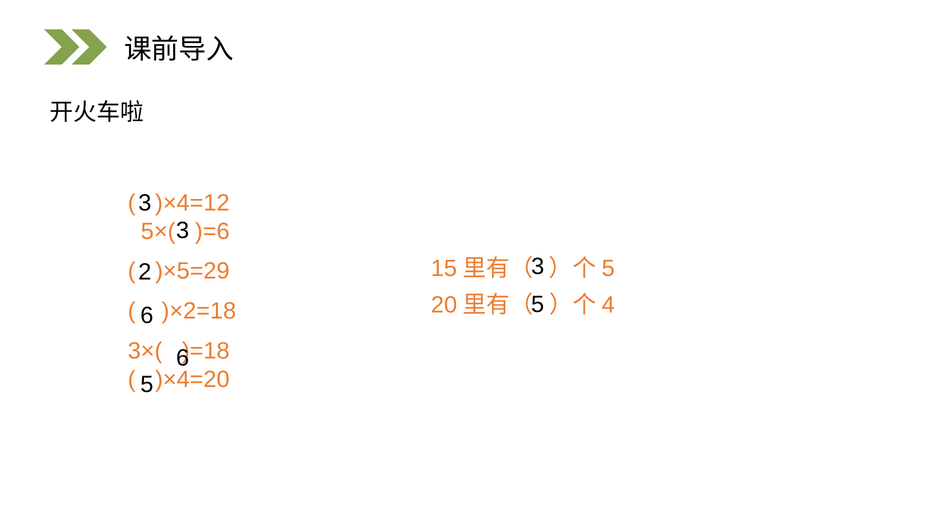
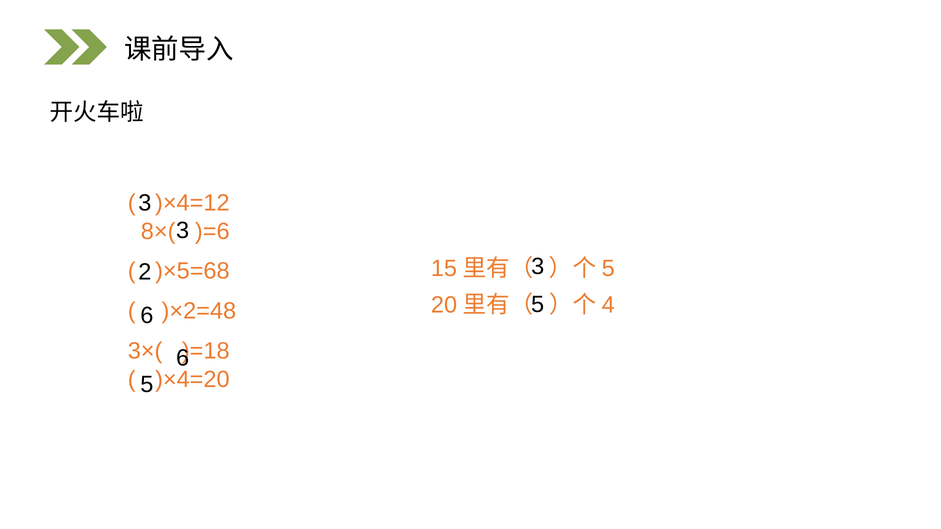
5×(: 5×( -> 8×(
)×5=29: )×5=29 -> )×5=68
)×2=18: )×2=18 -> )×2=48
